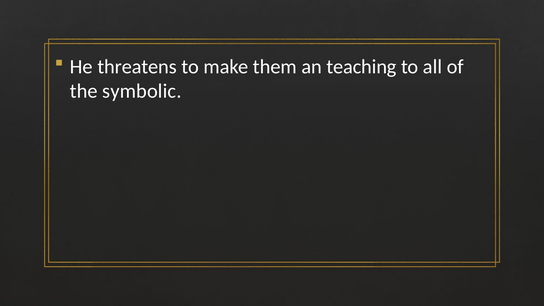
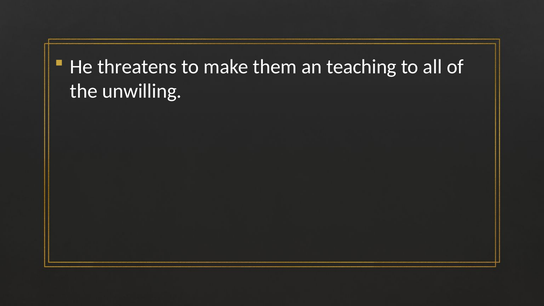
symbolic: symbolic -> unwilling
